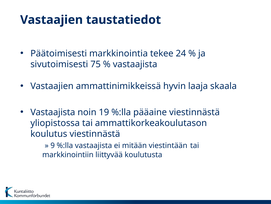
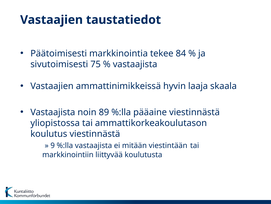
24: 24 -> 84
19: 19 -> 89
